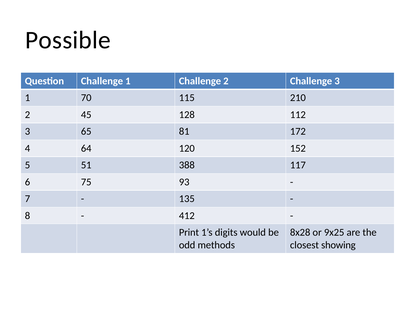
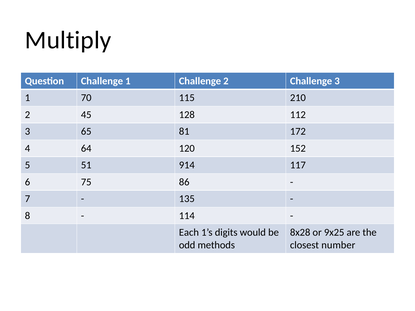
Possible: Possible -> Multiply
388: 388 -> 914
93: 93 -> 86
412: 412 -> 114
Print: Print -> Each
showing: showing -> number
